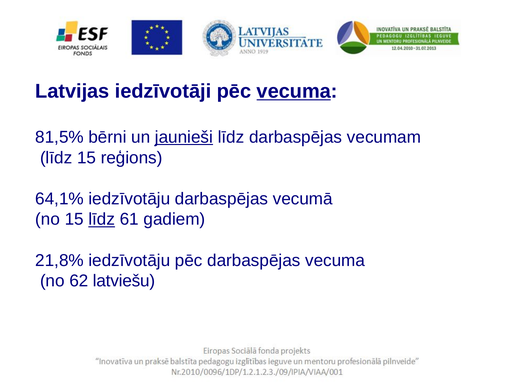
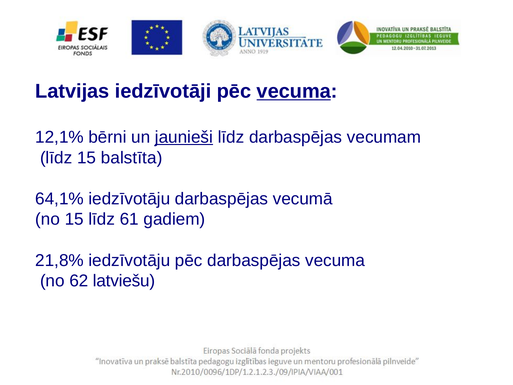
81,5%: 81,5% -> 12,1%
reģions: reģions -> balstīta
līdz at (102, 219) underline: present -> none
